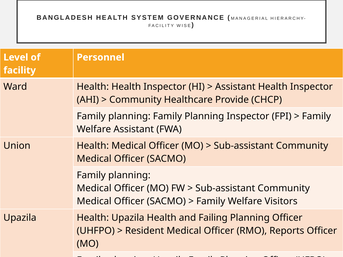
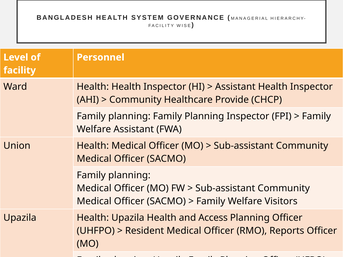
Failing: Failing -> Access
